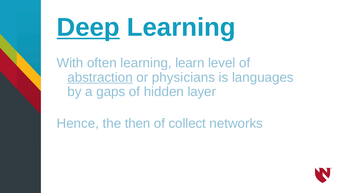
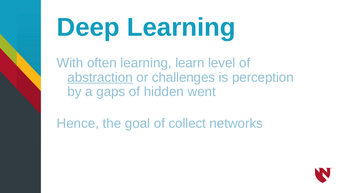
Deep underline: present -> none
physicians: physicians -> challenges
languages: languages -> perception
layer: layer -> went
then: then -> goal
